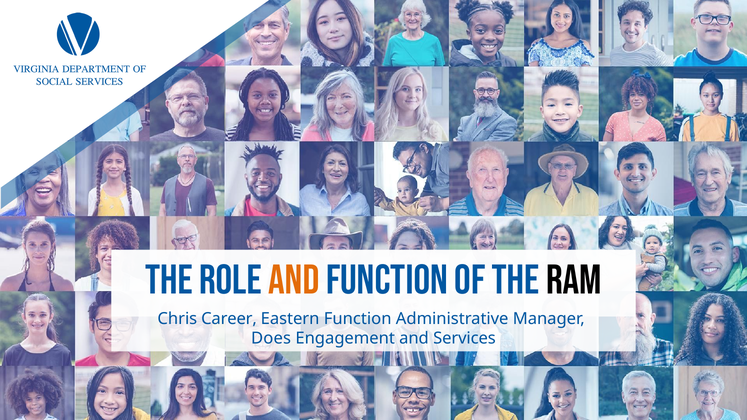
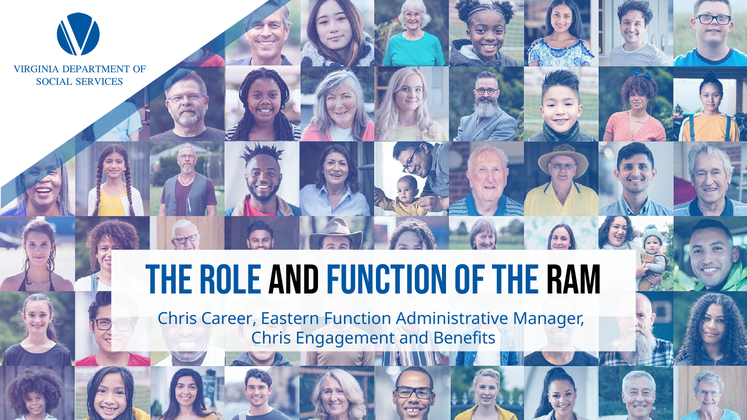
and at (294, 280) colour: orange -> black
Does at (271, 339): Does -> Chris
Services: Services -> Benefits
